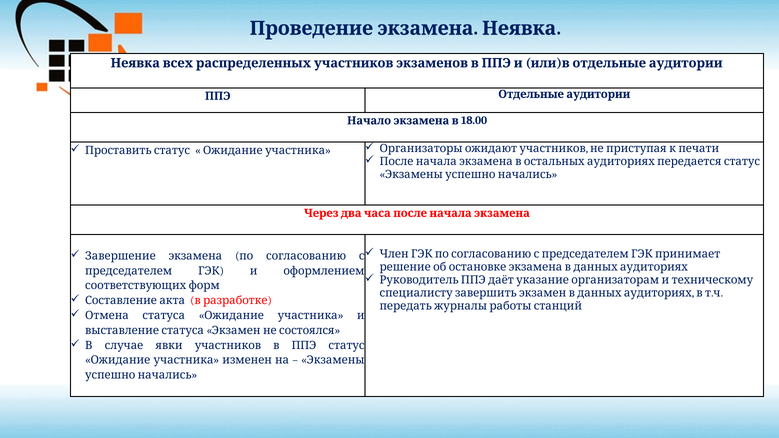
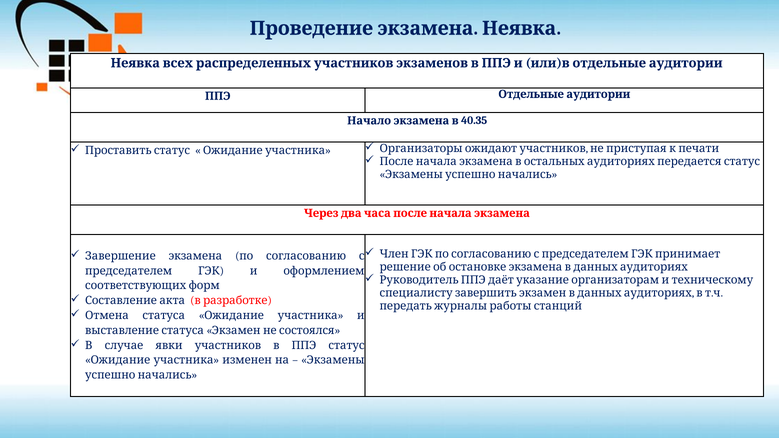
18.00: 18.00 -> 40.35
